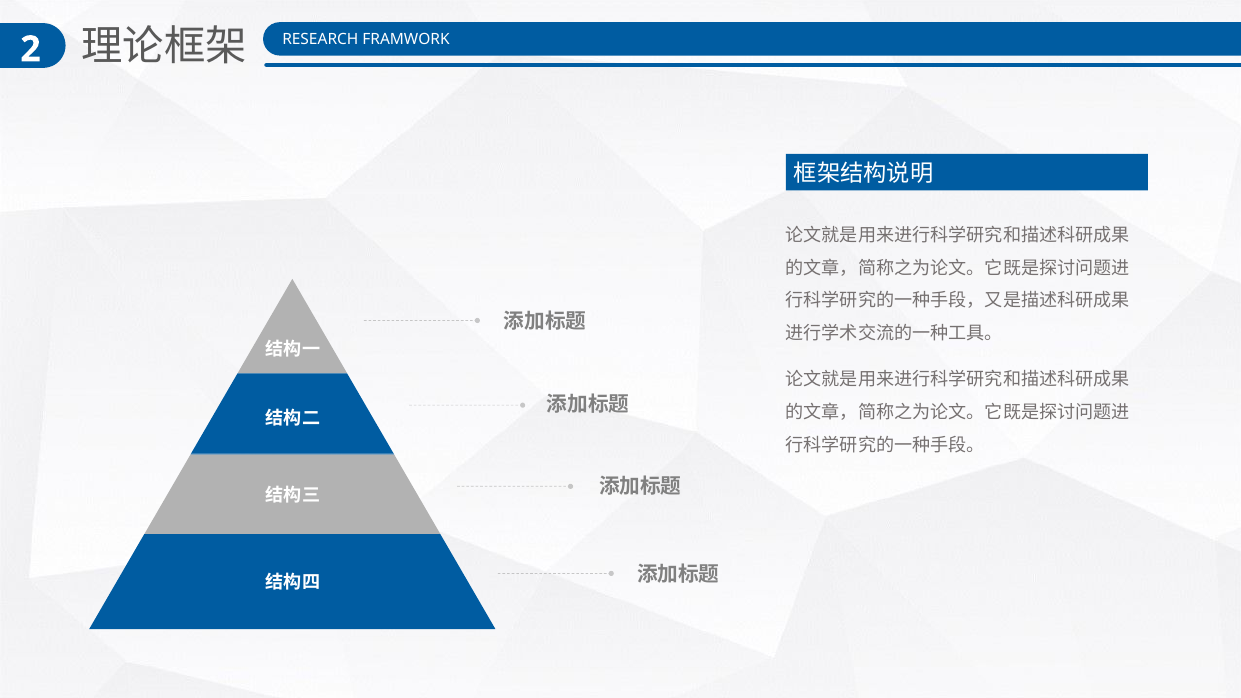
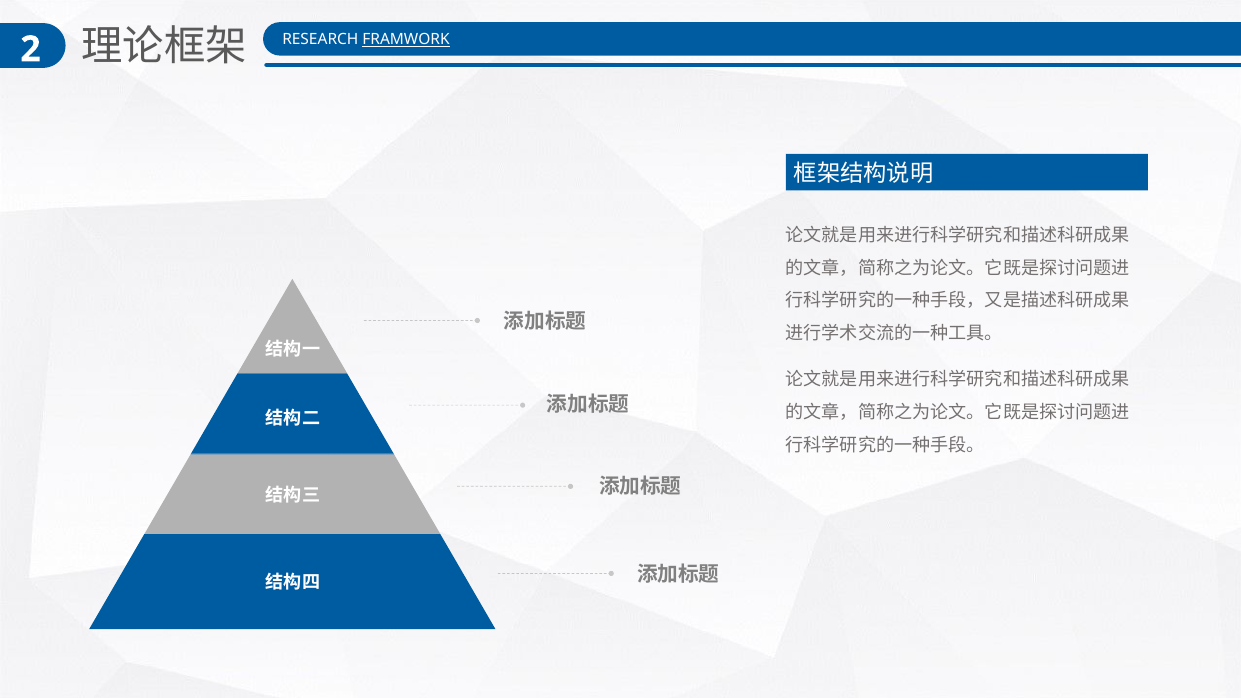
FRAMWORK underline: none -> present
